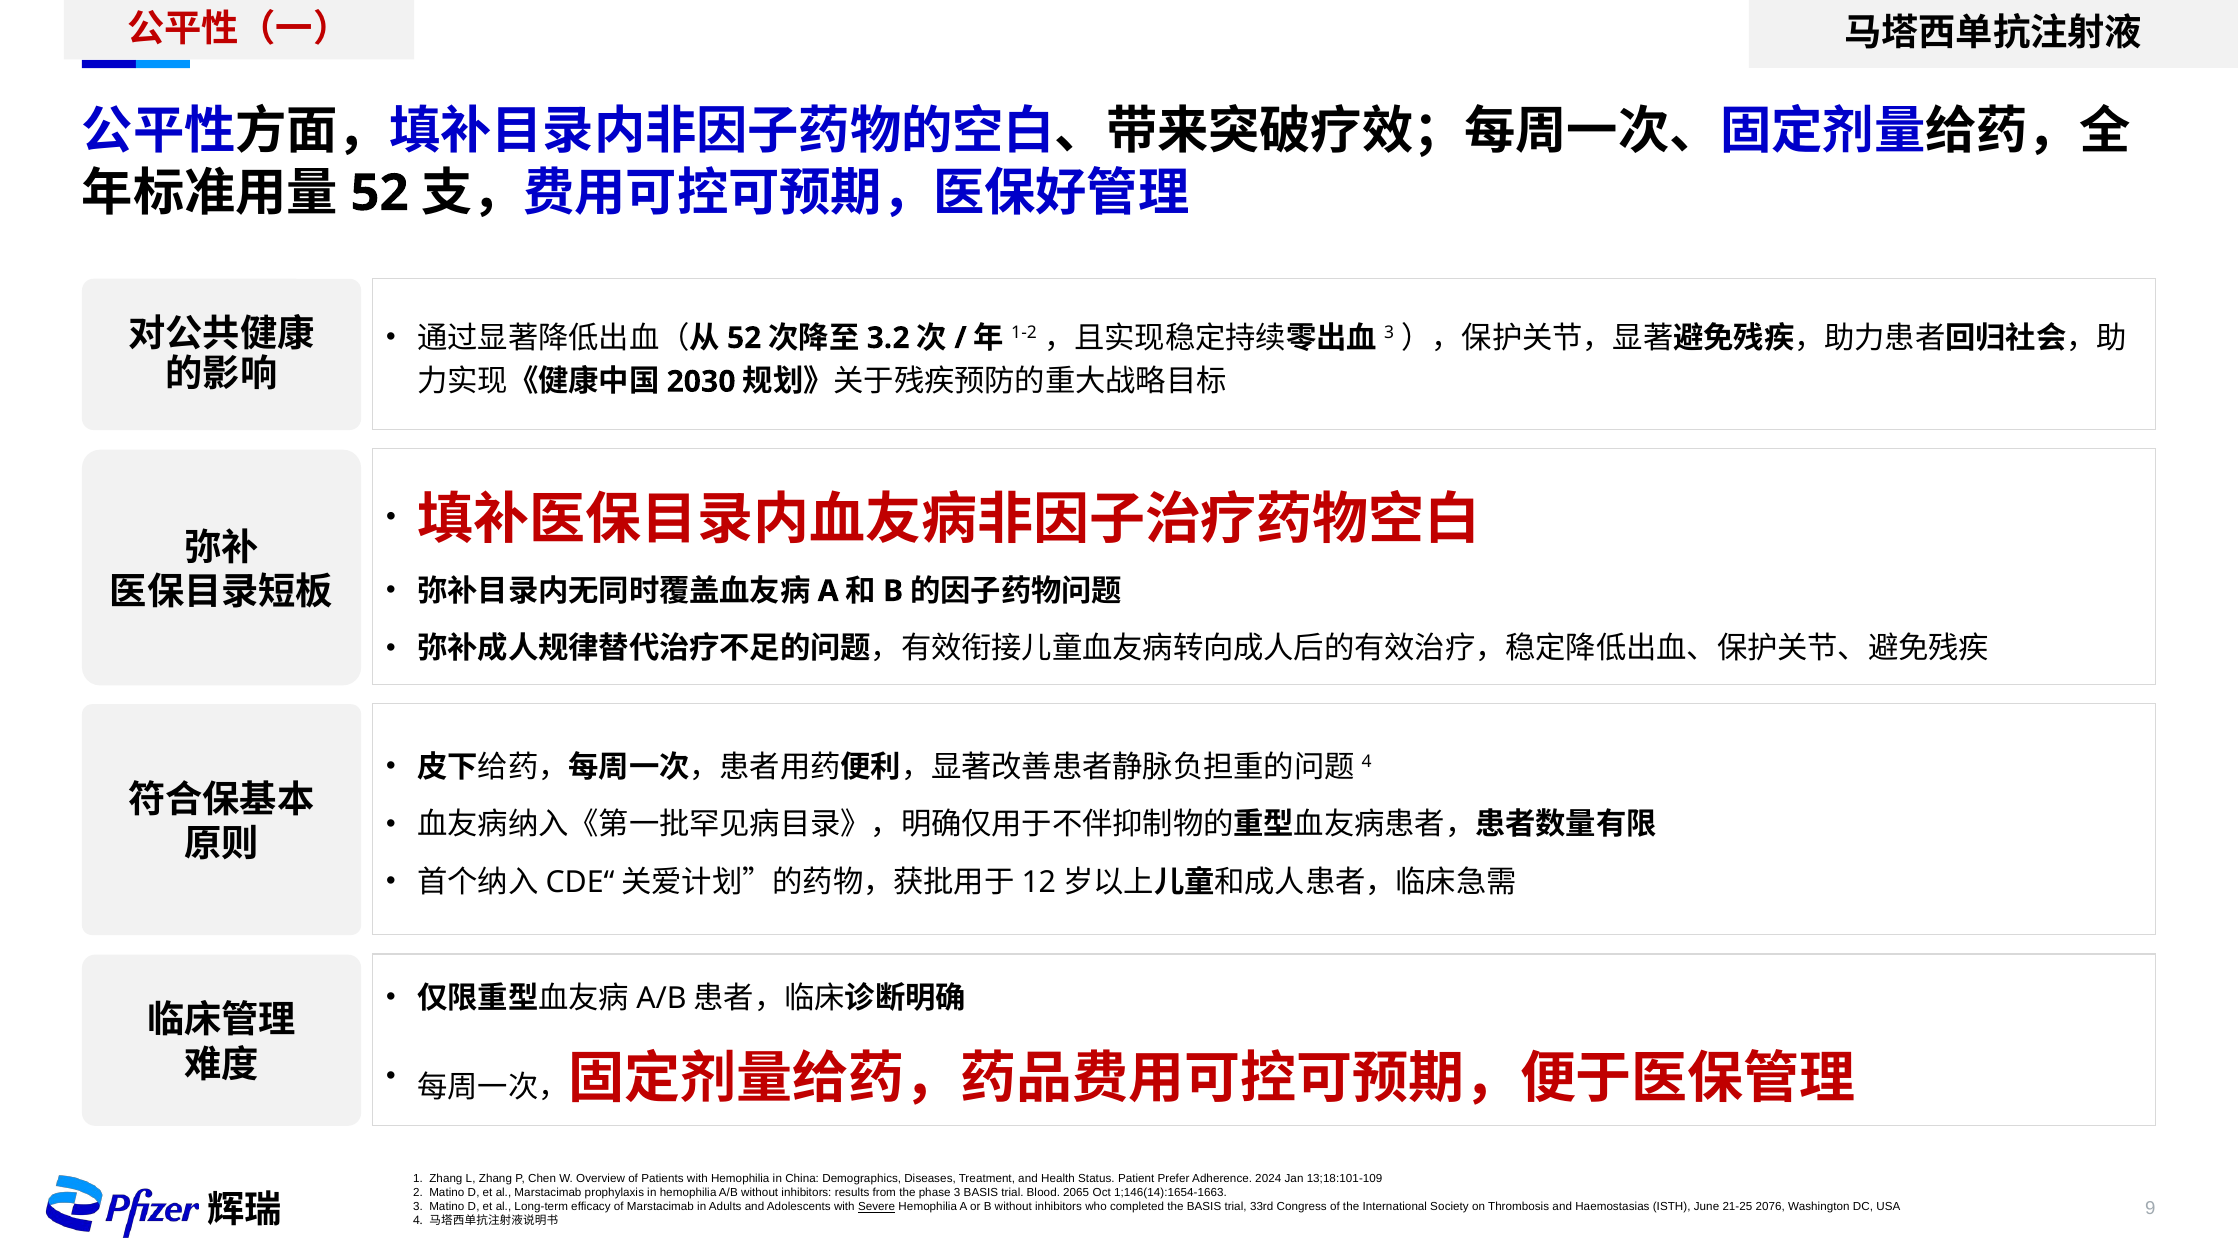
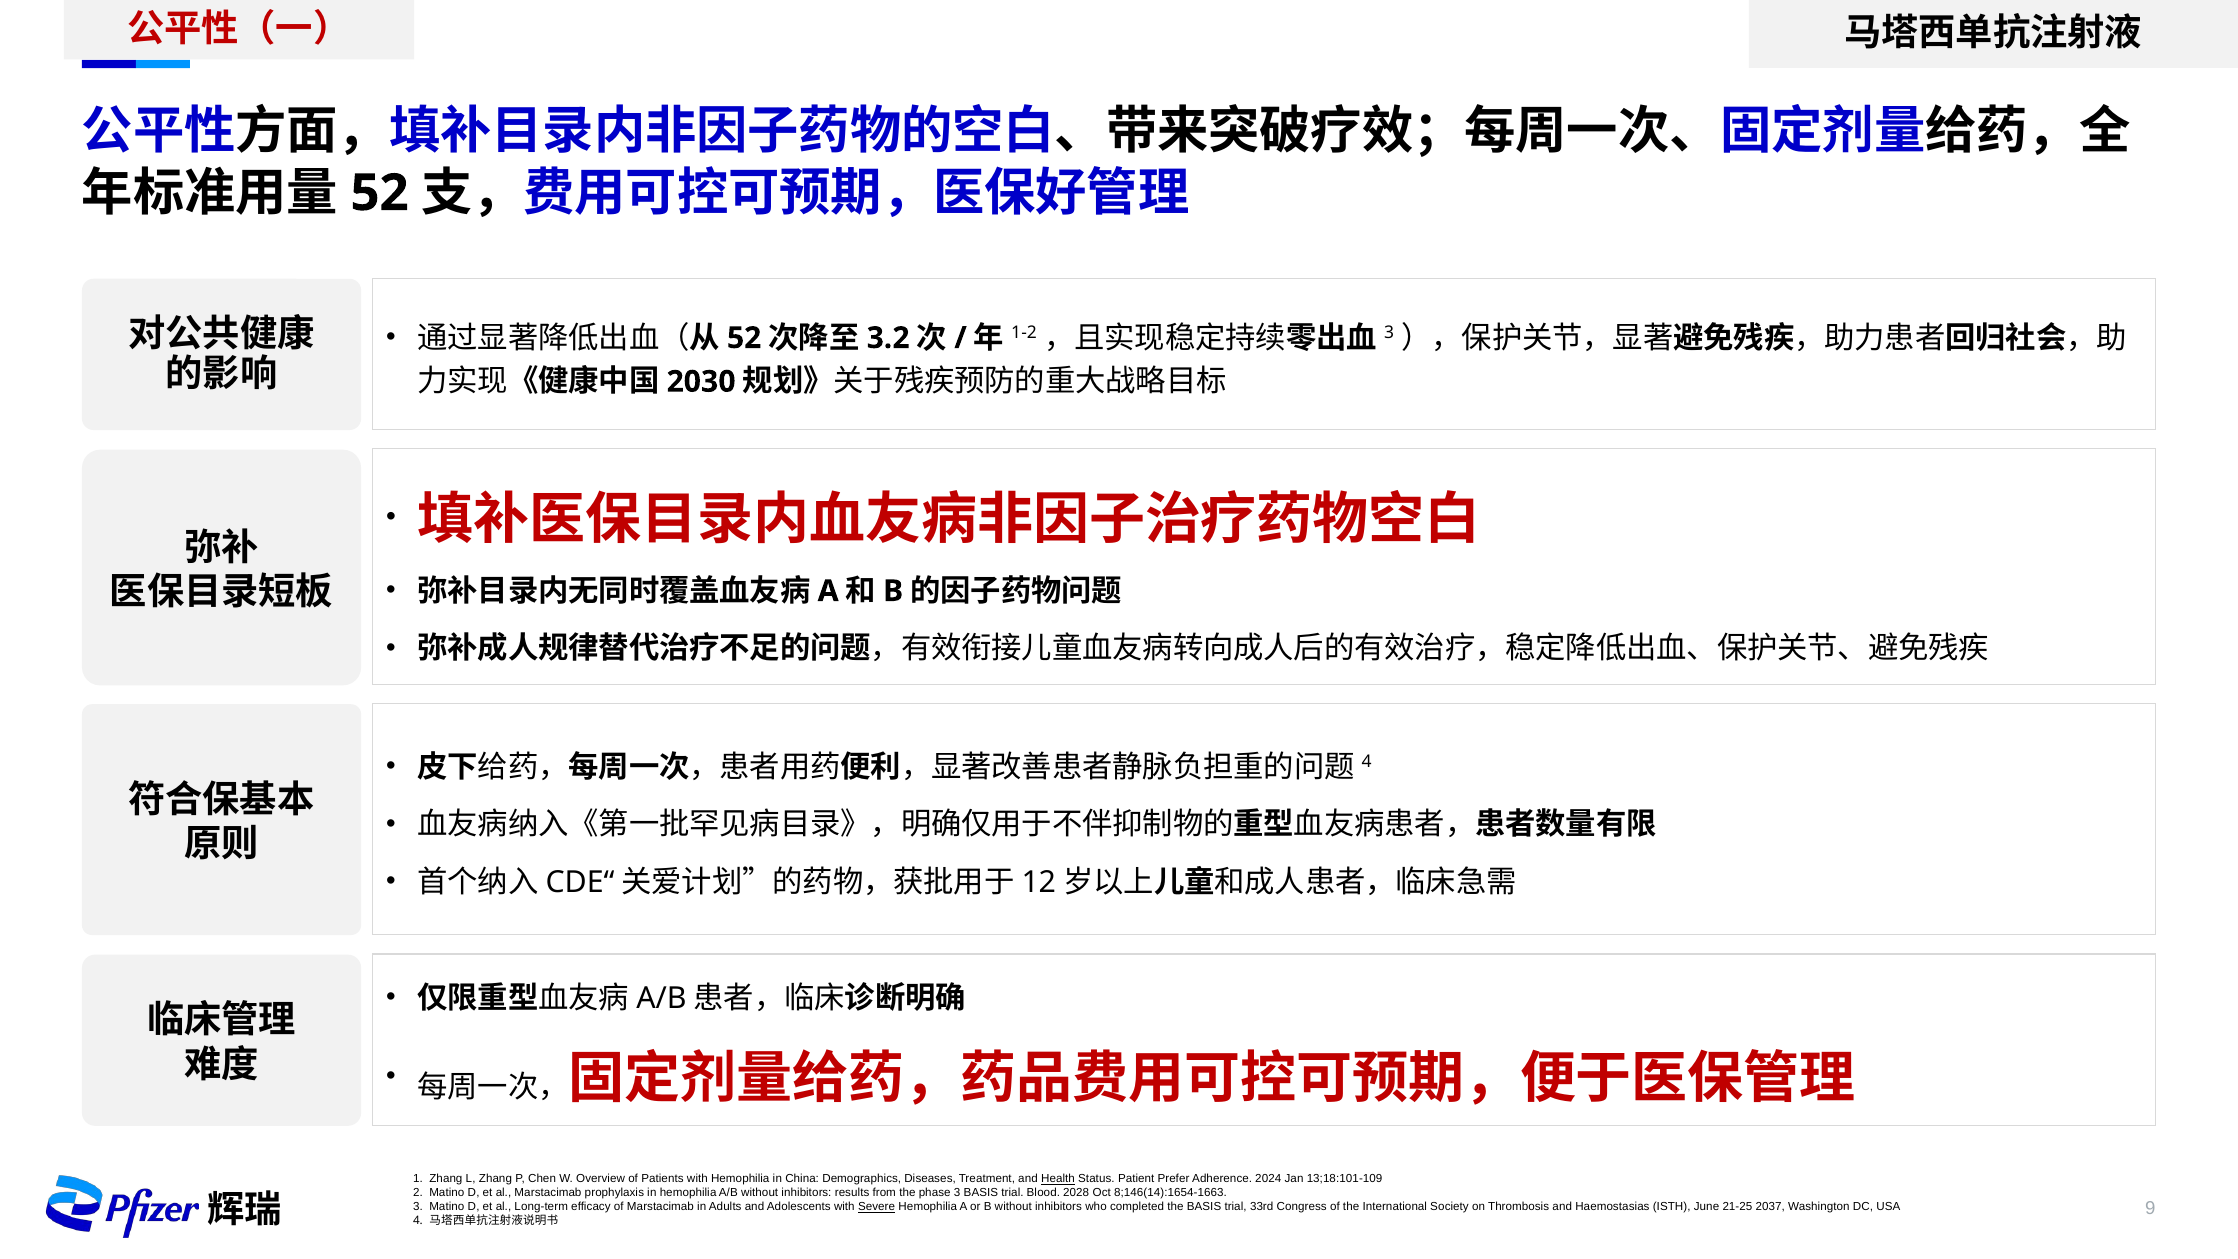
Health underline: none -> present
2065: 2065 -> 2028
1;146(14):1654-1663: 1;146(14):1654-1663 -> 8;146(14):1654-1663
2076: 2076 -> 2037
